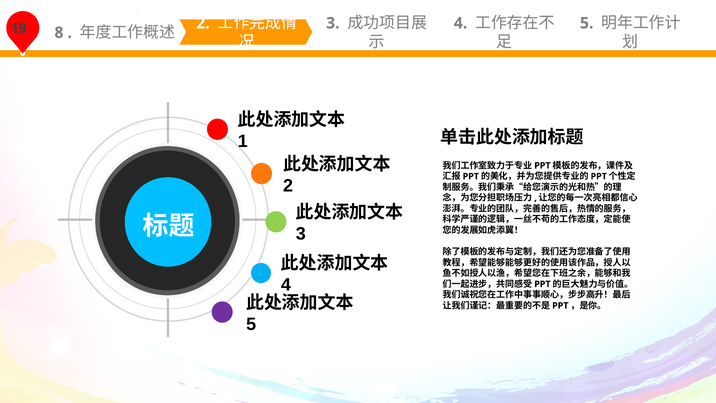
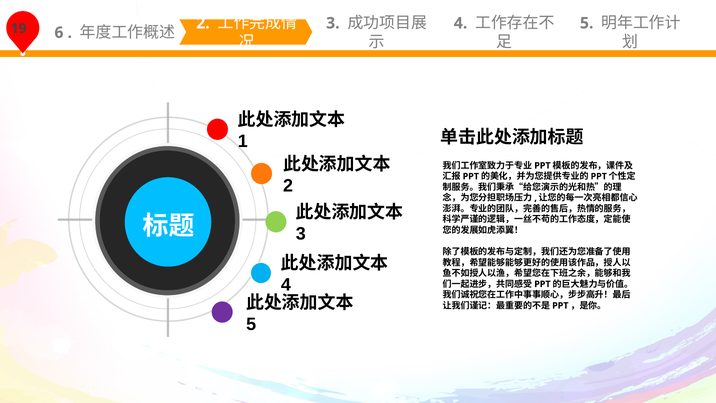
8: 8 -> 6
